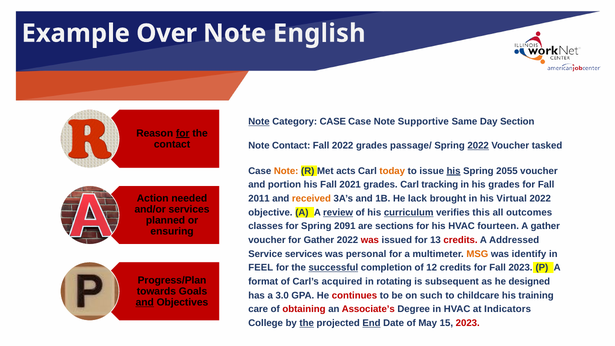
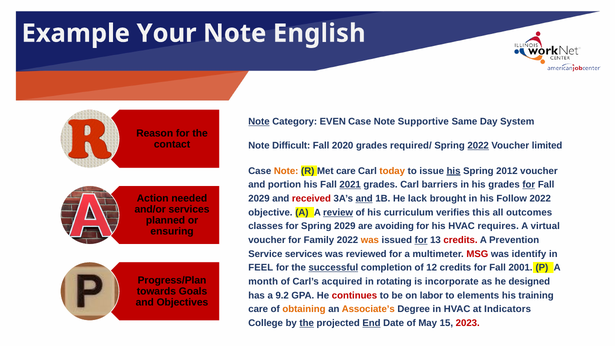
Over: Over -> Your
Category CASE: CASE -> EVEN
Section: Section -> System
for at (183, 133) underline: present -> none
Note Contact: Contact -> Difficult
Fall 2022: 2022 -> 2020
passage/: passage/ -> required/
tasked: tasked -> limited
Met acts: acts -> care
2055: 2055 -> 2012
2021 underline: none -> present
tracking: tracking -> barriers
for at (529, 185) underline: none -> present
2011 at (259, 199): 2011 -> 2029
received colour: orange -> red
and at (364, 199) underline: none -> present
Virtual: Virtual -> Follow
curriculum underline: present -> none
Spring 2091: 2091 -> 2029
sections: sections -> avoiding
fourteen: fourteen -> requires
A gather: gather -> virtual
for Gather: Gather -> Family
was at (370, 240) colour: red -> orange
for at (421, 240) underline: none -> present
Addressed: Addressed -> Prevention
personal: personal -> reviewed
MSG colour: orange -> red
Fall 2023: 2023 -> 2001
format: format -> month
subsequent: subsequent -> incorporate
3.0: 3.0 -> 9.2
such: such -> labor
childcare: childcare -> elements
and at (145, 302) underline: present -> none
obtaining colour: red -> orange
Associate’s colour: red -> orange
